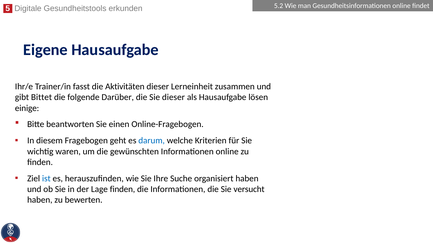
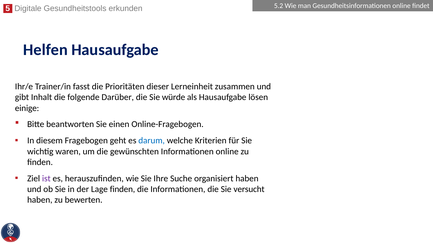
Eigene: Eigene -> Helfen
Aktivitäten: Aktivitäten -> Prioritäten
Bittet: Bittet -> Inhalt
Sie dieser: dieser -> würde
ist colour: blue -> purple
